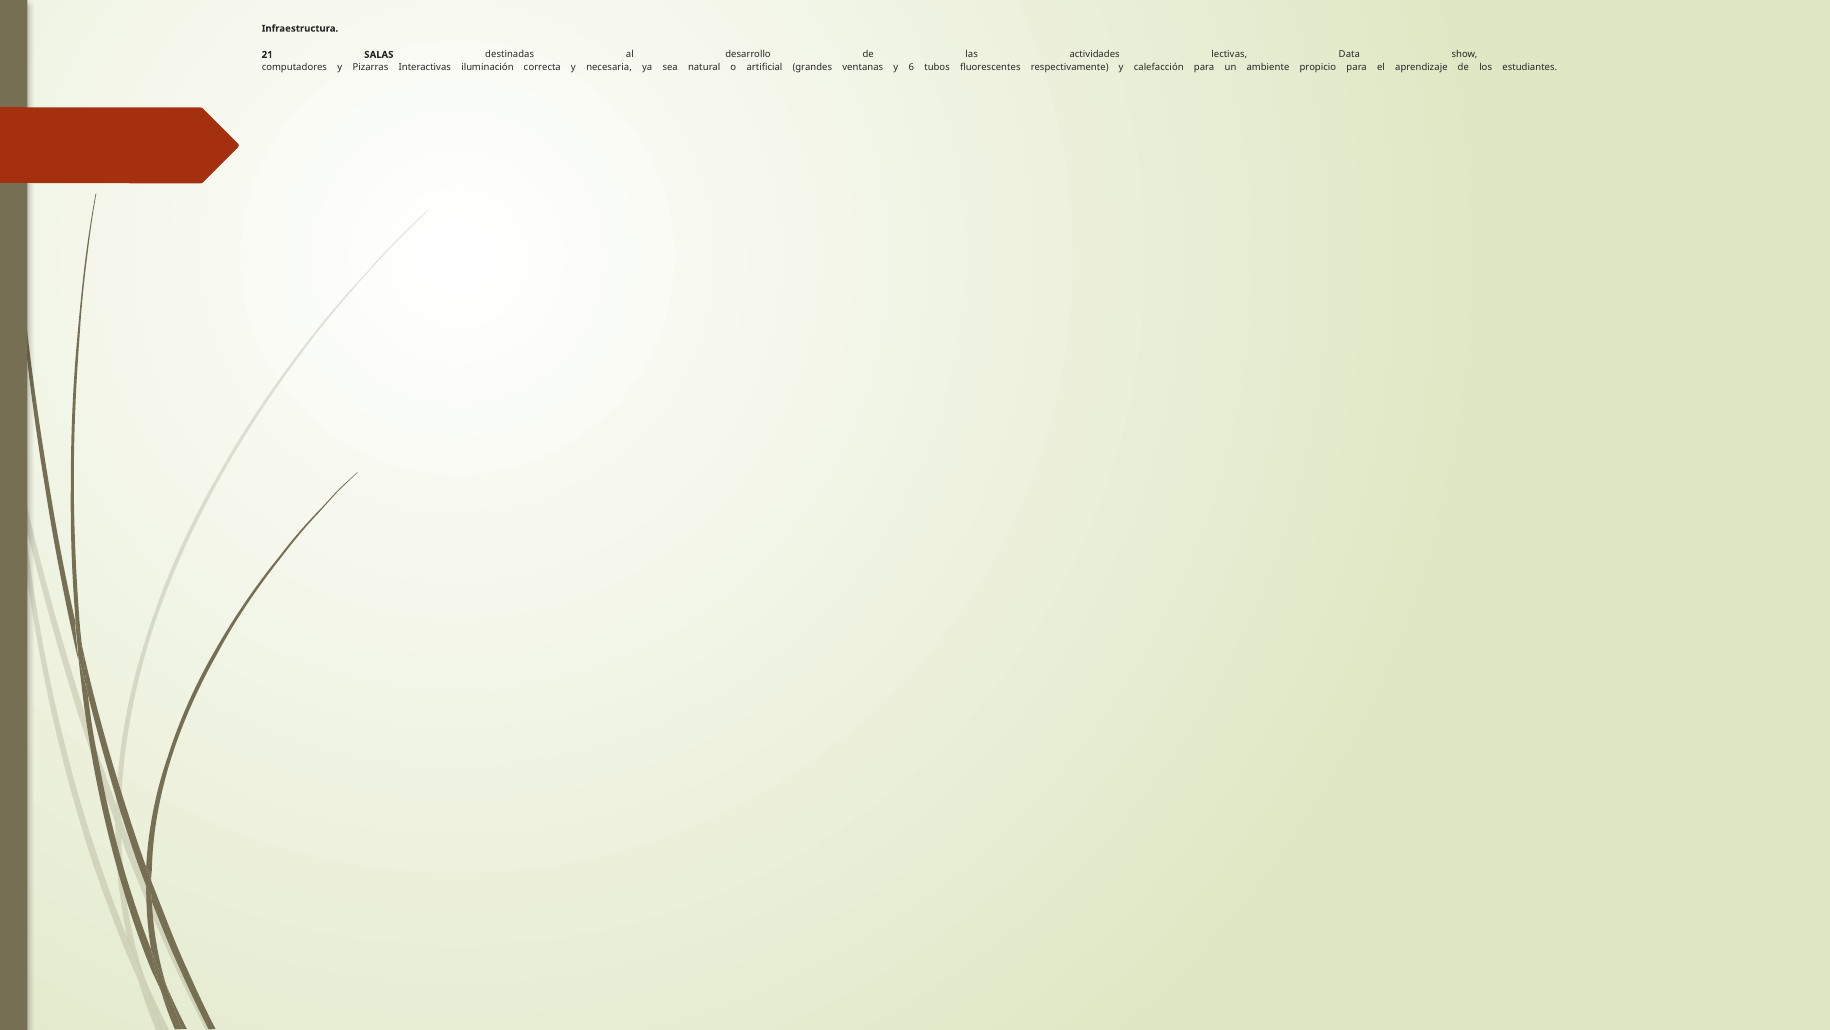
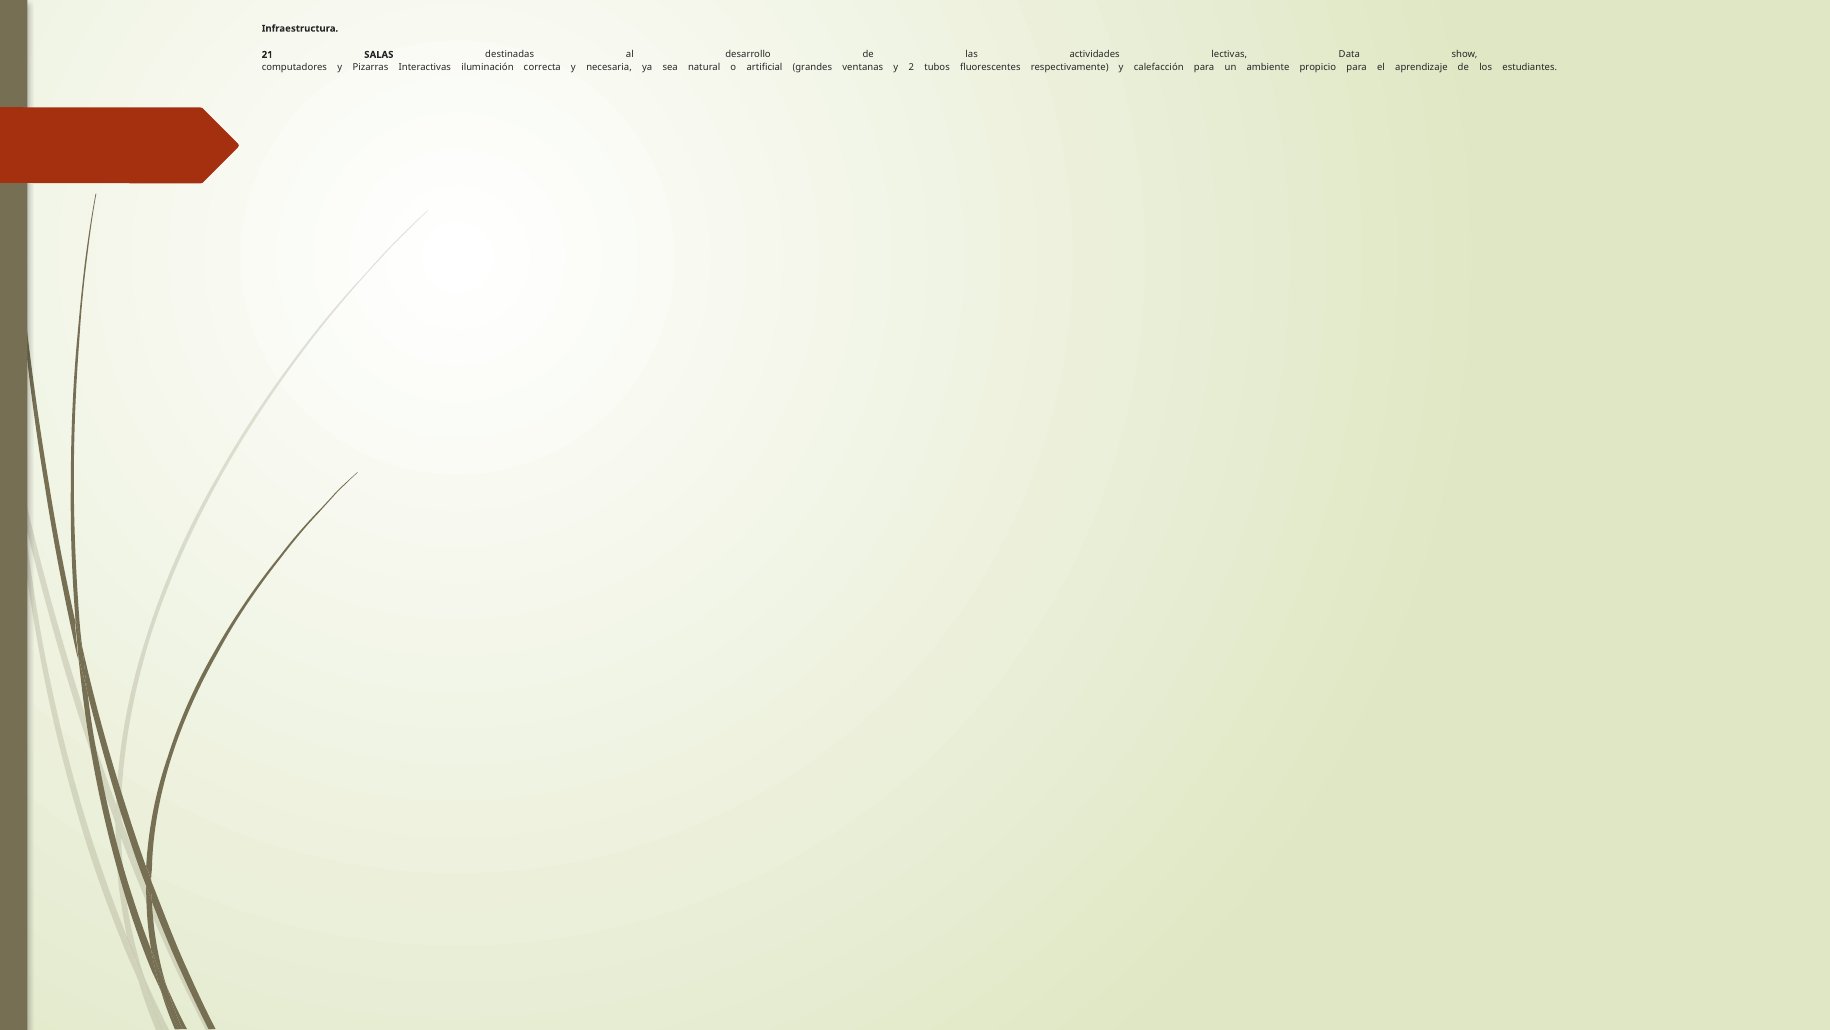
6: 6 -> 2
